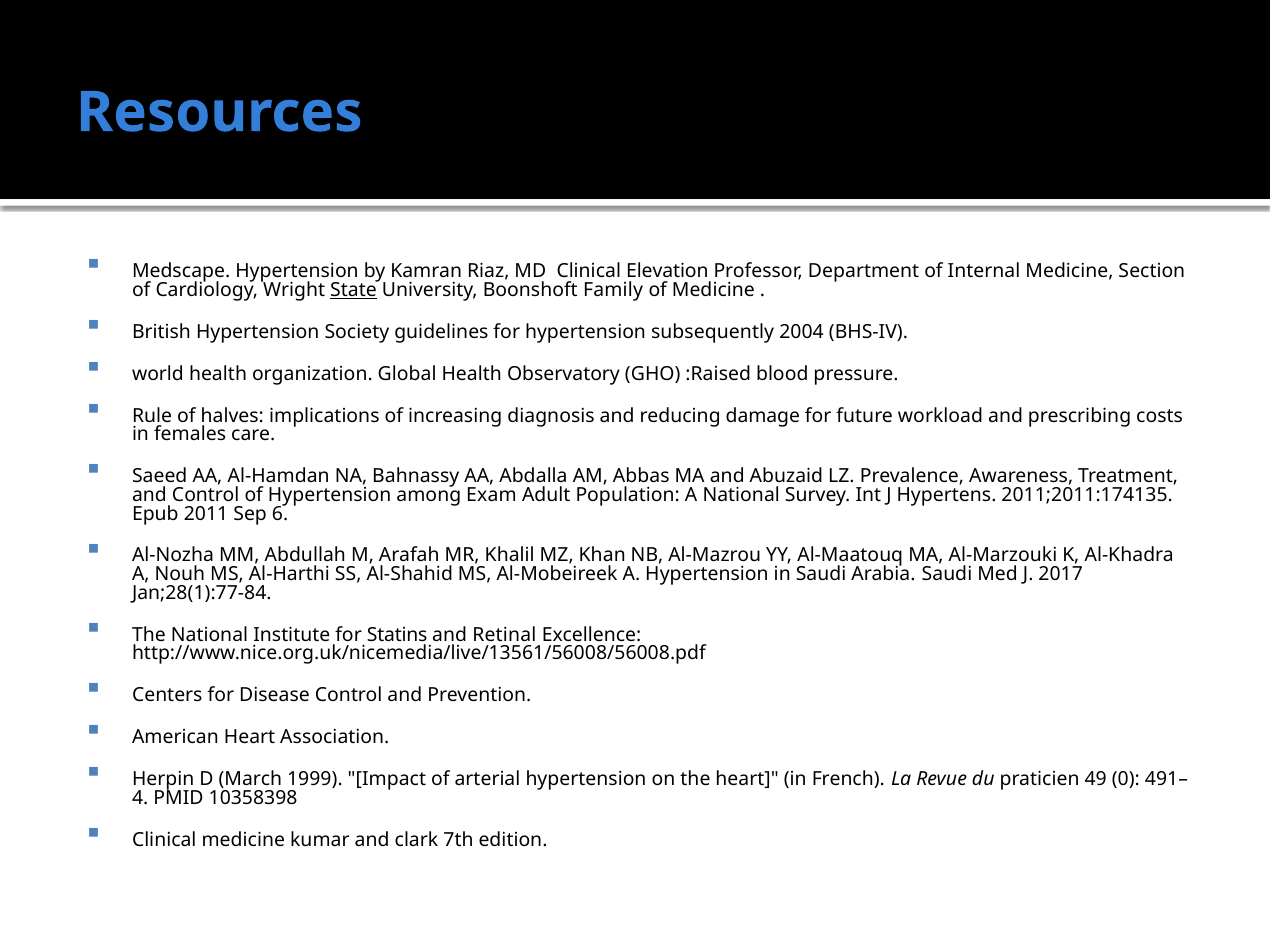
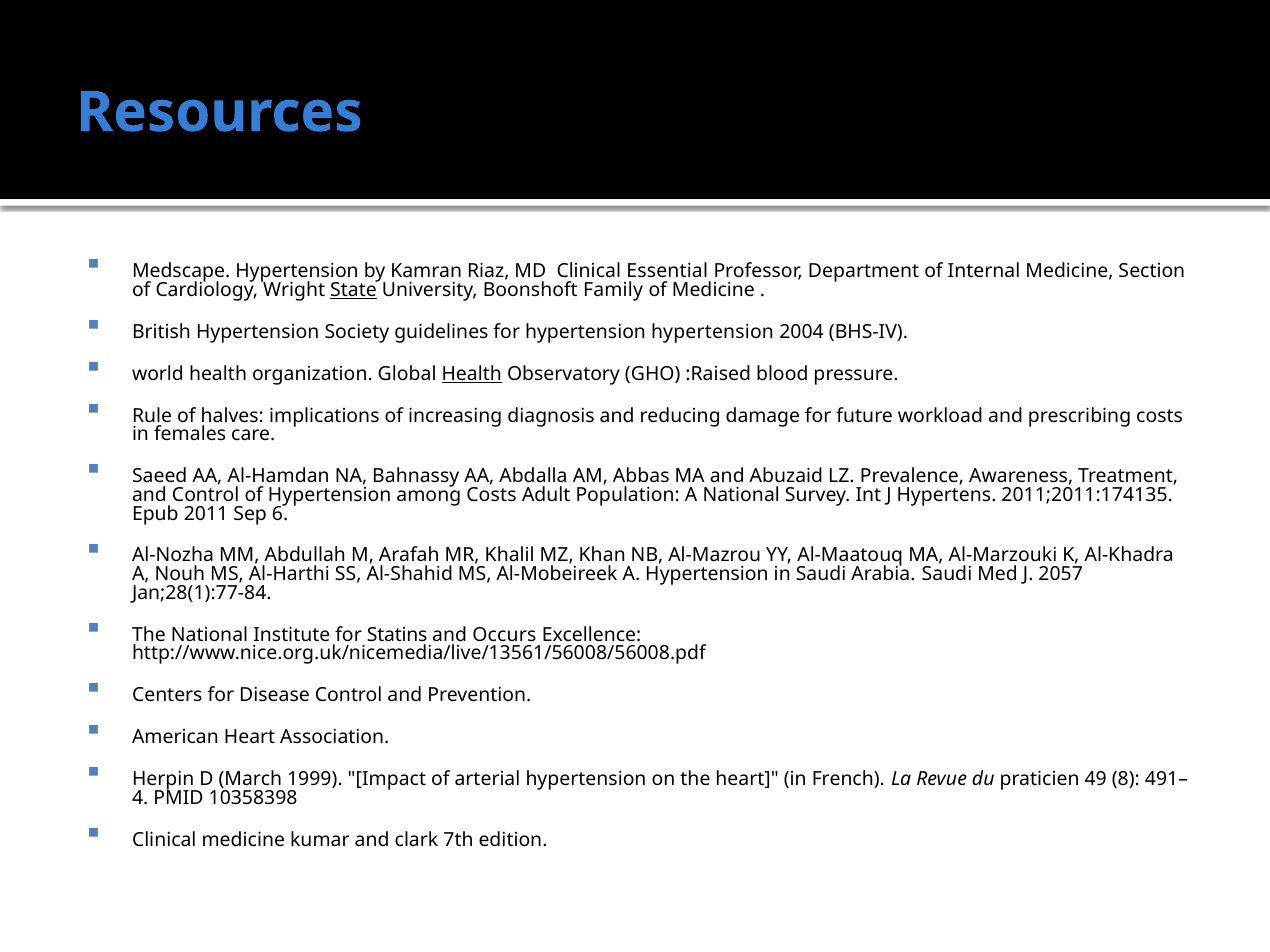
Elevation: Elevation -> Essential
hypertension subsequently: subsequently -> hypertension
Health at (472, 374) underline: none -> present
among Exam: Exam -> Costs
2017: 2017 -> 2057
Retinal: Retinal -> Occurs
0: 0 -> 8
